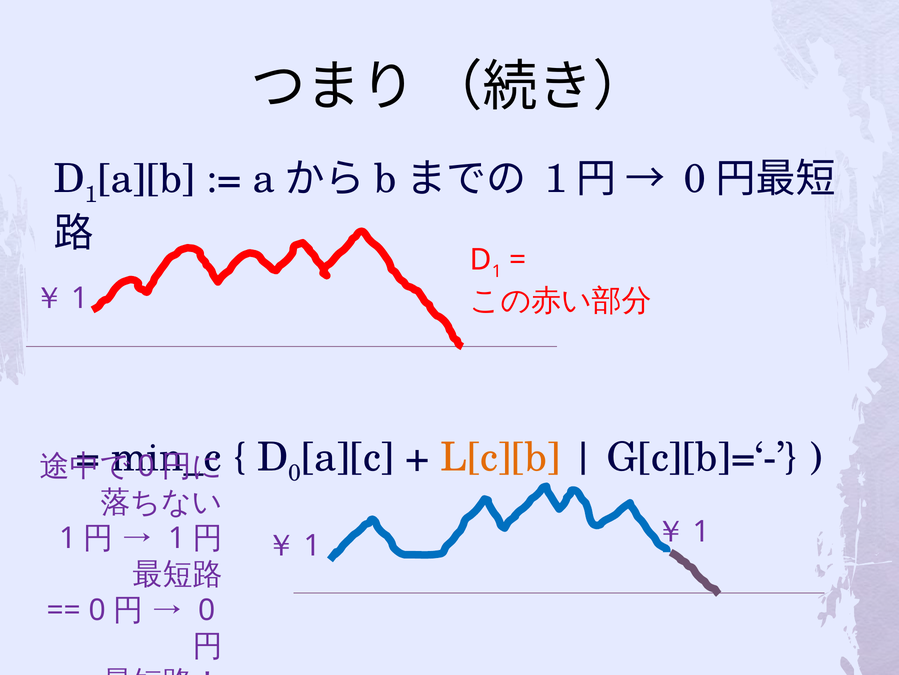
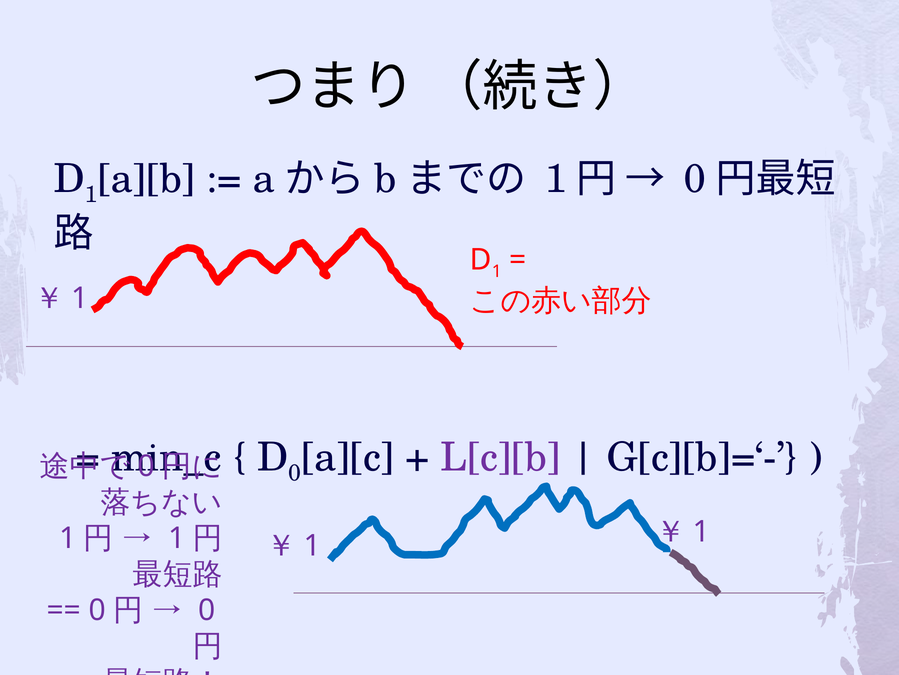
L[c][b colour: orange -> purple
